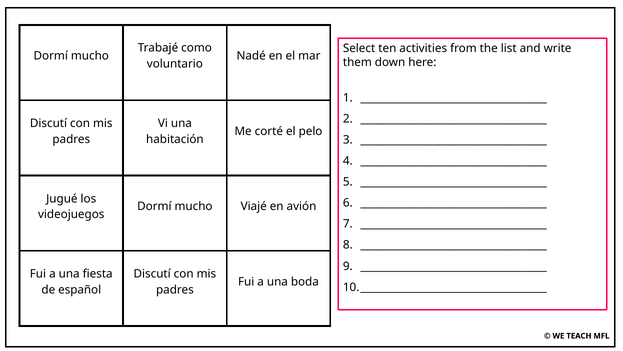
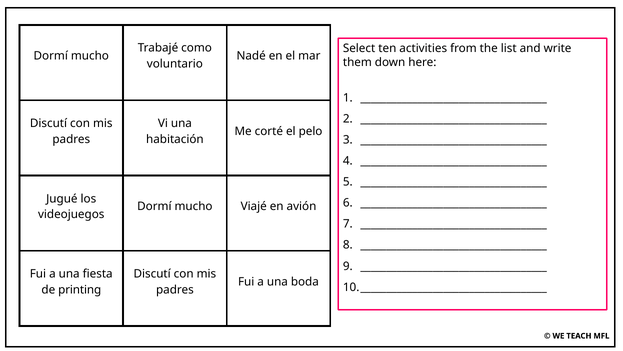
español: español -> printing
